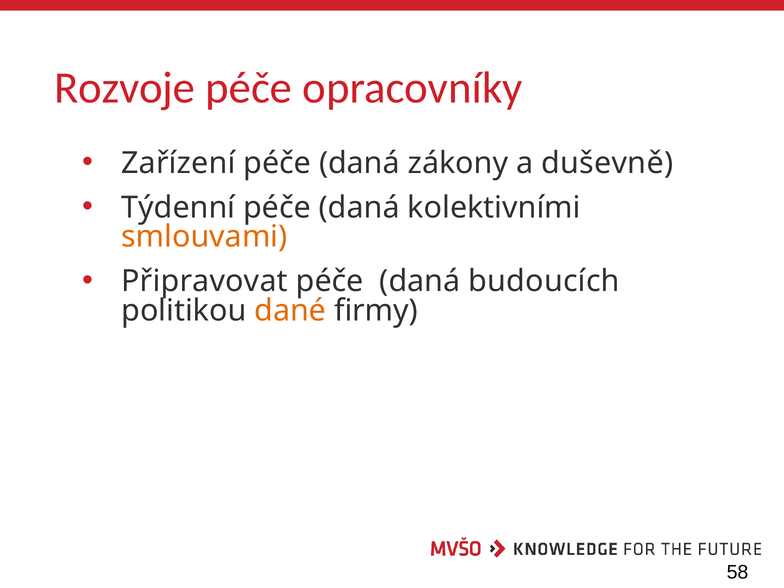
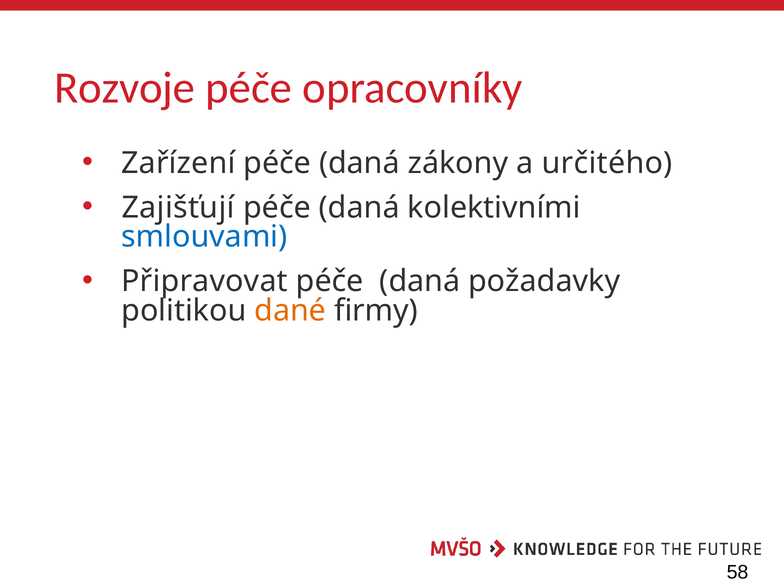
duševně: duševně -> určitého
Týdenní: Týdenní -> Zajišťují
smlouvami colour: orange -> blue
budoucích: budoucích -> požadavky
